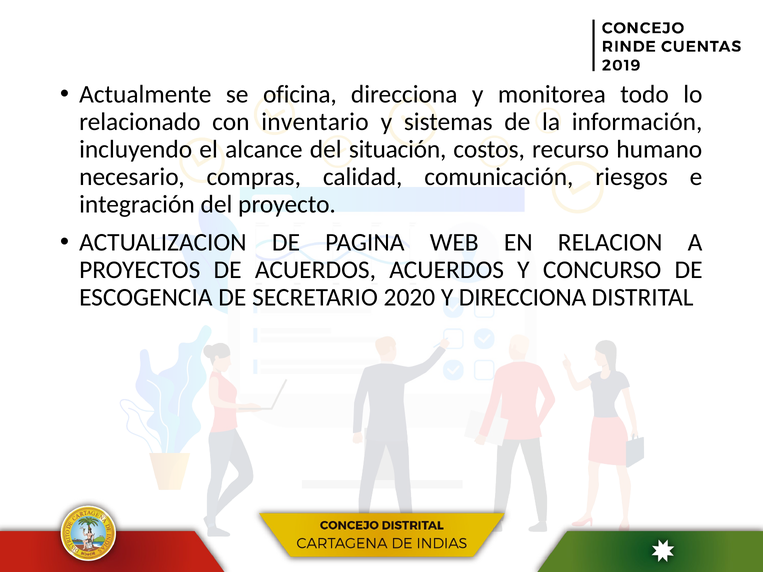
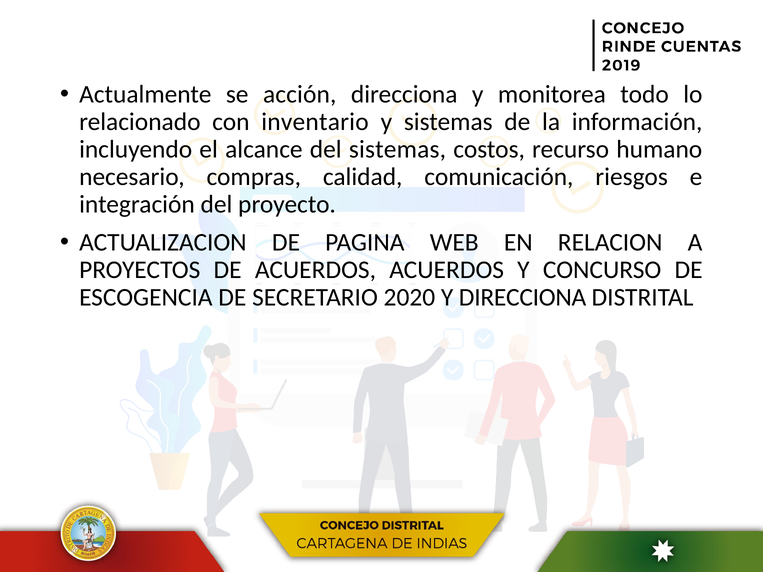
oficina: oficina -> acción
del situación: situación -> sistemas
